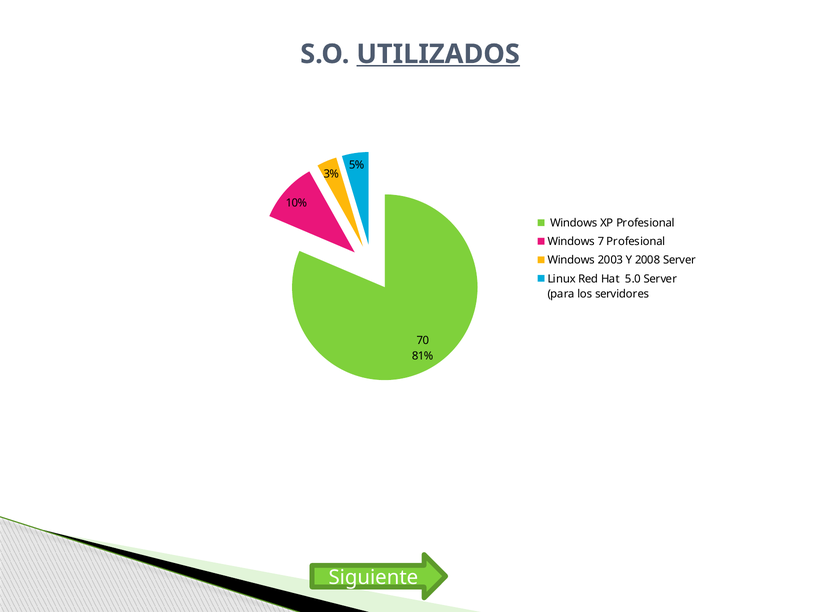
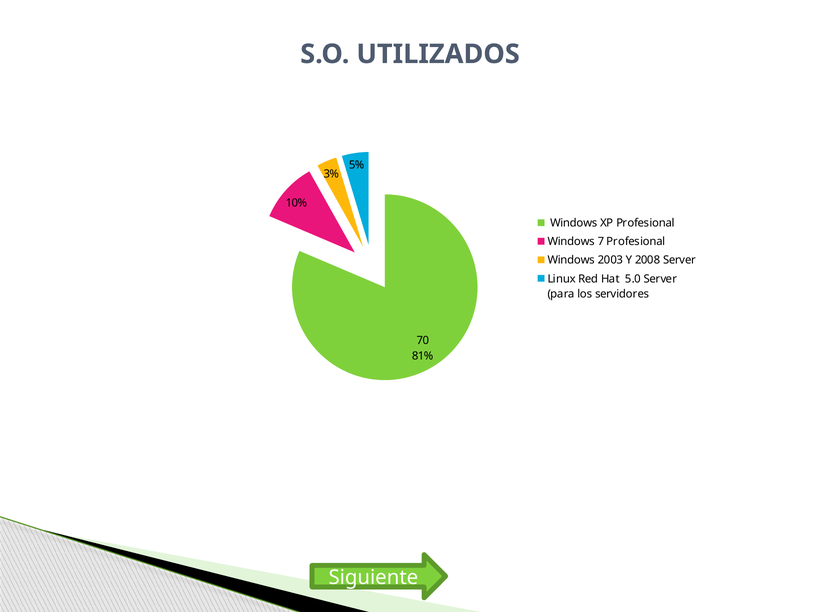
UTILIZADOS underline: present -> none
